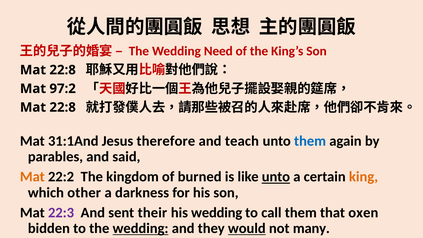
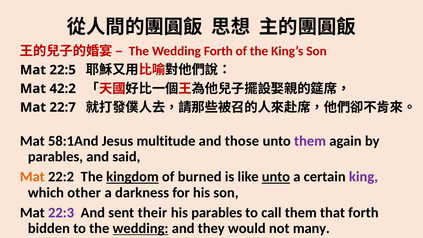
Wedding Need: Need -> Forth
22:8 at (63, 70): 22:8 -> 22:5
97:2: 97:2 -> 42:2
22:8 at (63, 107): 22:8 -> 22:7
31:1And: 31:1And -> 58:1And
therefore: therefore -> multitude
teach: teach -> those
them at (310, 141) colour: blue -> purple
kingdom underline: none -> present
king colour: orange -> purple
his wedding: wedding -> parables
that oxen: oxen -> forth
would underline: present -> none
